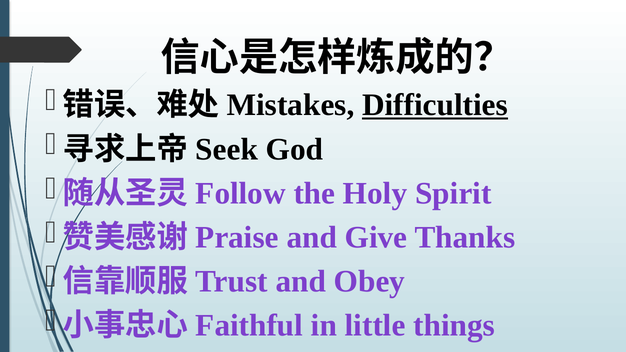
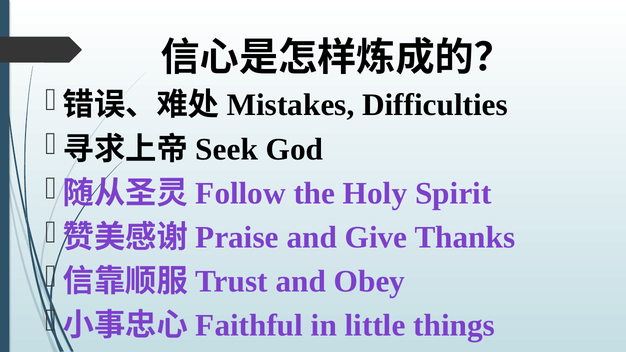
Difficulties underline: present -> none
